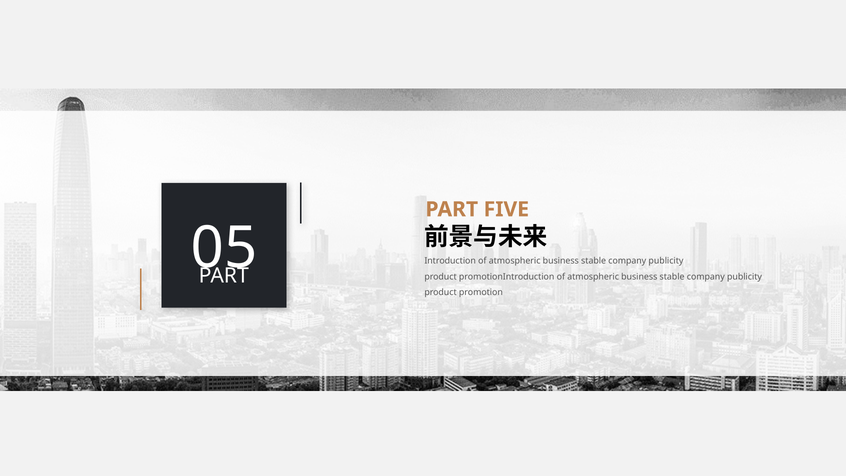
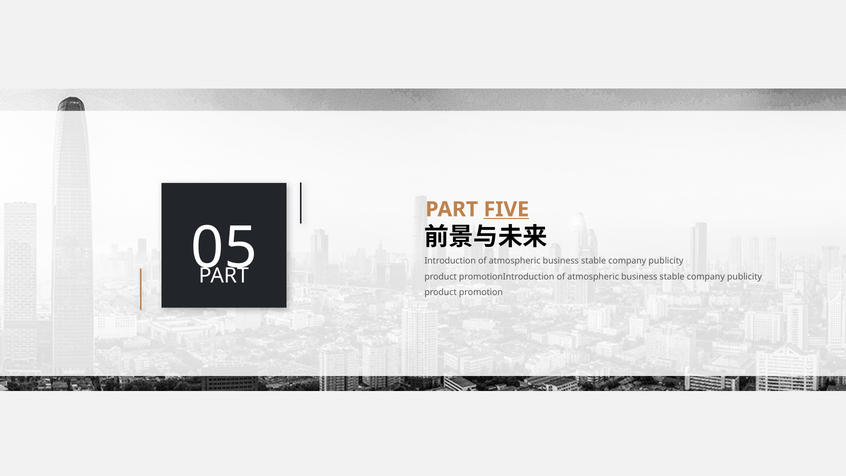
FIVE underline: none -> present
